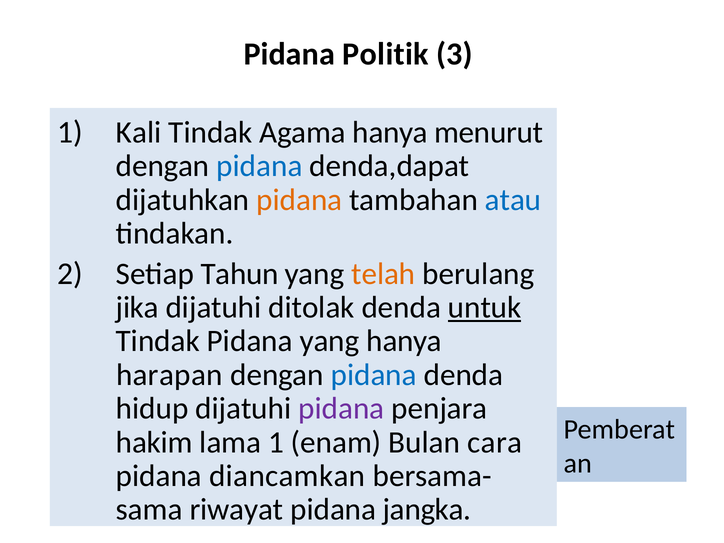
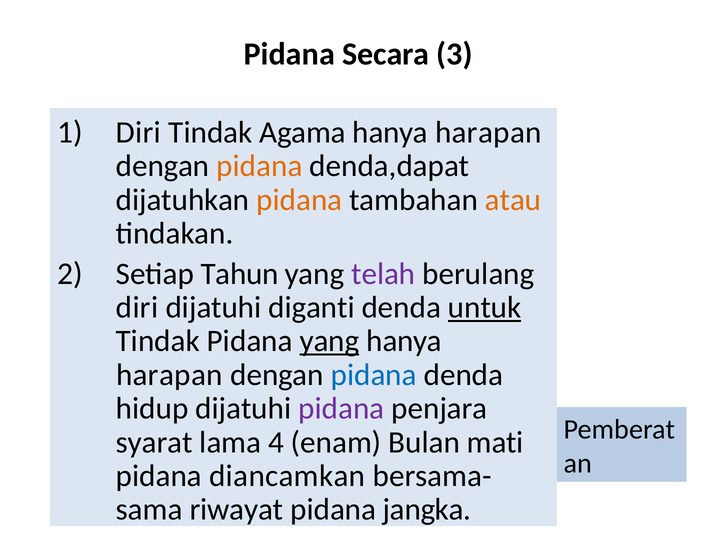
Politik: Politik -> Secara
Kali at (139, 132): Kali -> Diri
menurut at (489, 132): menurut -> harapan
pidana at (259, 166) colour: blue -> orange
atau colour: blue -> orange
telah colour: orange -> purple
jika at (137, 307): jika -> diri
ditolak: ditolak -> diganti
yang at (330, 341) underline: none -> present
hakim: hakim -> syarat
lama 1: 1 -> 4
cara: cara -> mati
